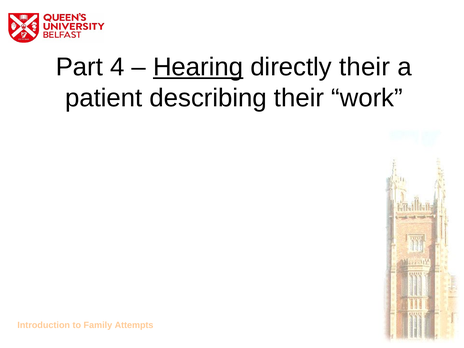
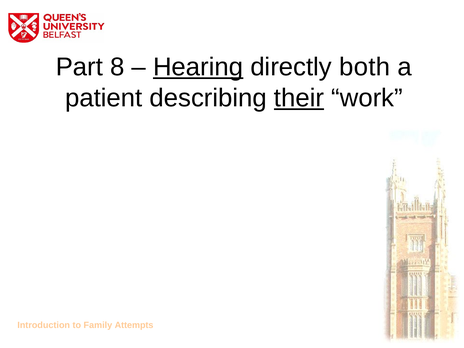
4: 4 -> 8
directly their: their -> both
their at (299, 98) underline: none -> present
